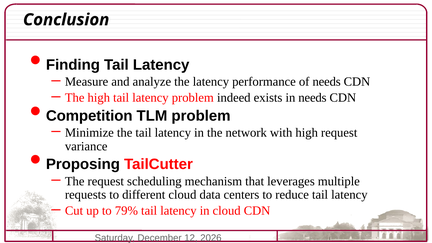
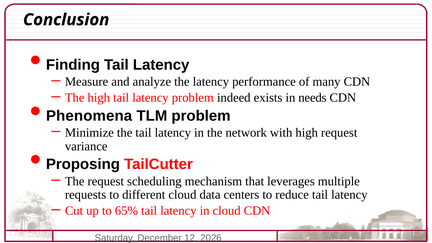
of needs: needs -> many
Competition: Competition -> Phenomena
79%: 79% -> 65%
